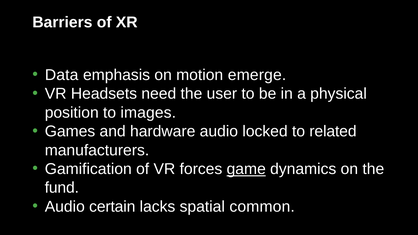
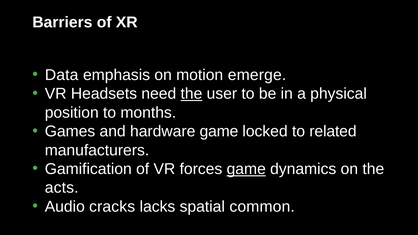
the at (191, 94) underline: none -> present
images: images -> months
hardware audio: audio -> game
fund: fund -> acts
certain: certain -> cracks
